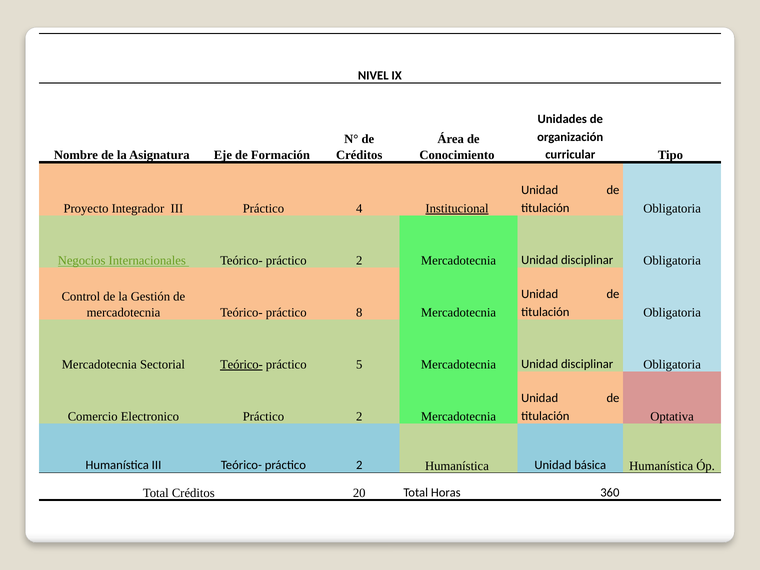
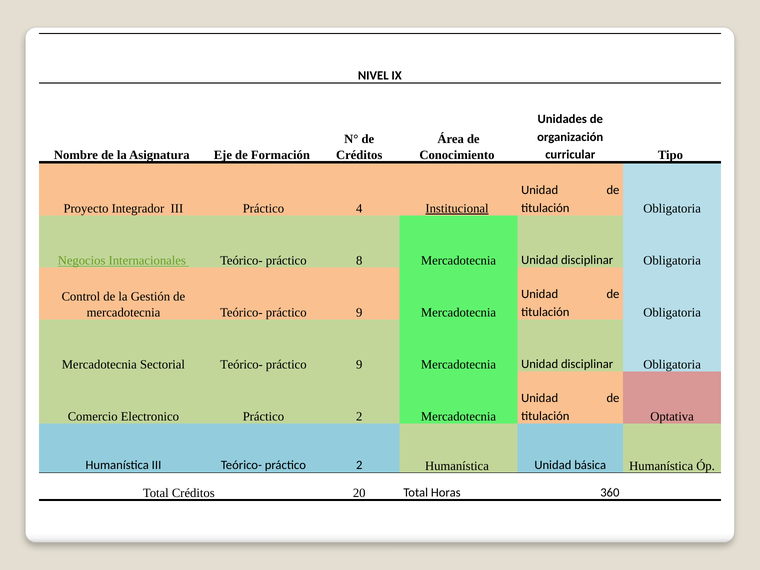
Internacionales Teórico- práctico 2: 2 -> 8
mercadotecnia Teórico- práctico 8: 8 -> 9
Teórico- at (241, 364) underline: present -> none
5 at (359, 364): 5 -> 9
